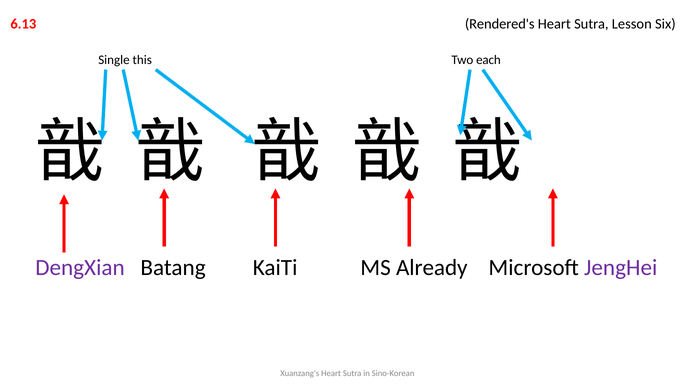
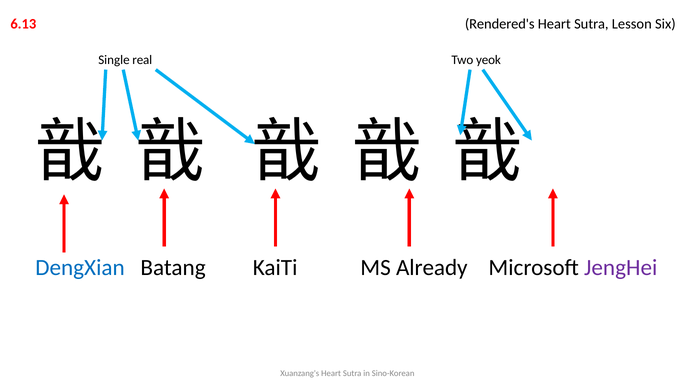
this: this -> real
each: each -> yeok
DengXian colour: purple -> blue
